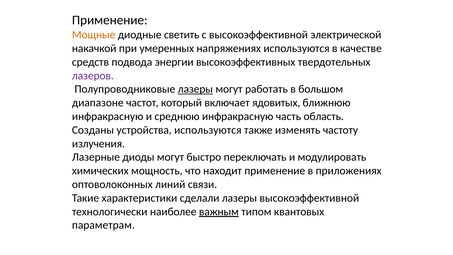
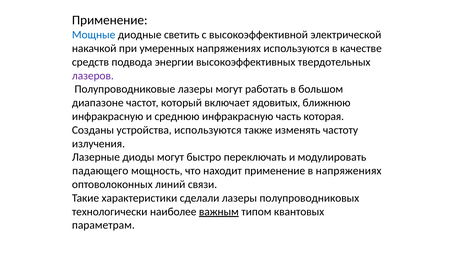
Мощные colour: orange -> blue
лазеры at (195, 89) underline: present -> none
область: область -> которая
химических: химических -> падающего
в приложениях: приложениях -> напряжениях
лазеры высокоэффективной: высокоэффективной -> полупроводниковых
